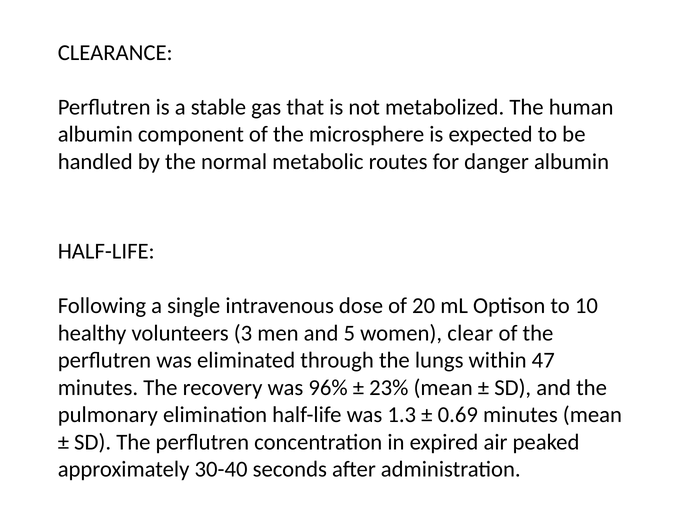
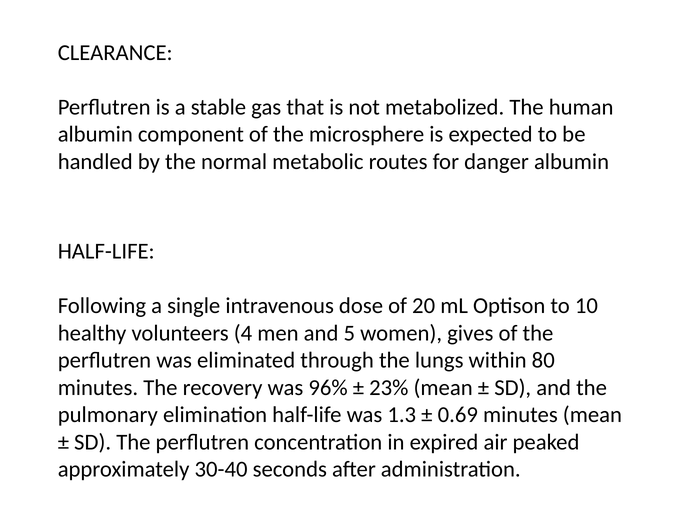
3: 3 -> 4
clear: clear -> gives
47: 47 -> 80
